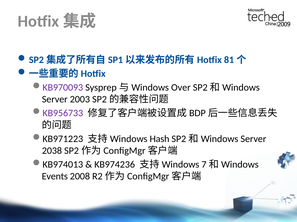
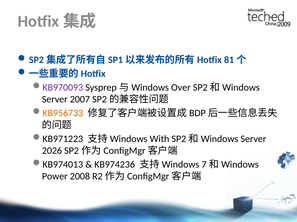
2003: 2003 -> 2007
KB956733 colour: purple -> orange
Hash: Hash -> With
2038: 2038 -> 2026
Events: Events -> Power
